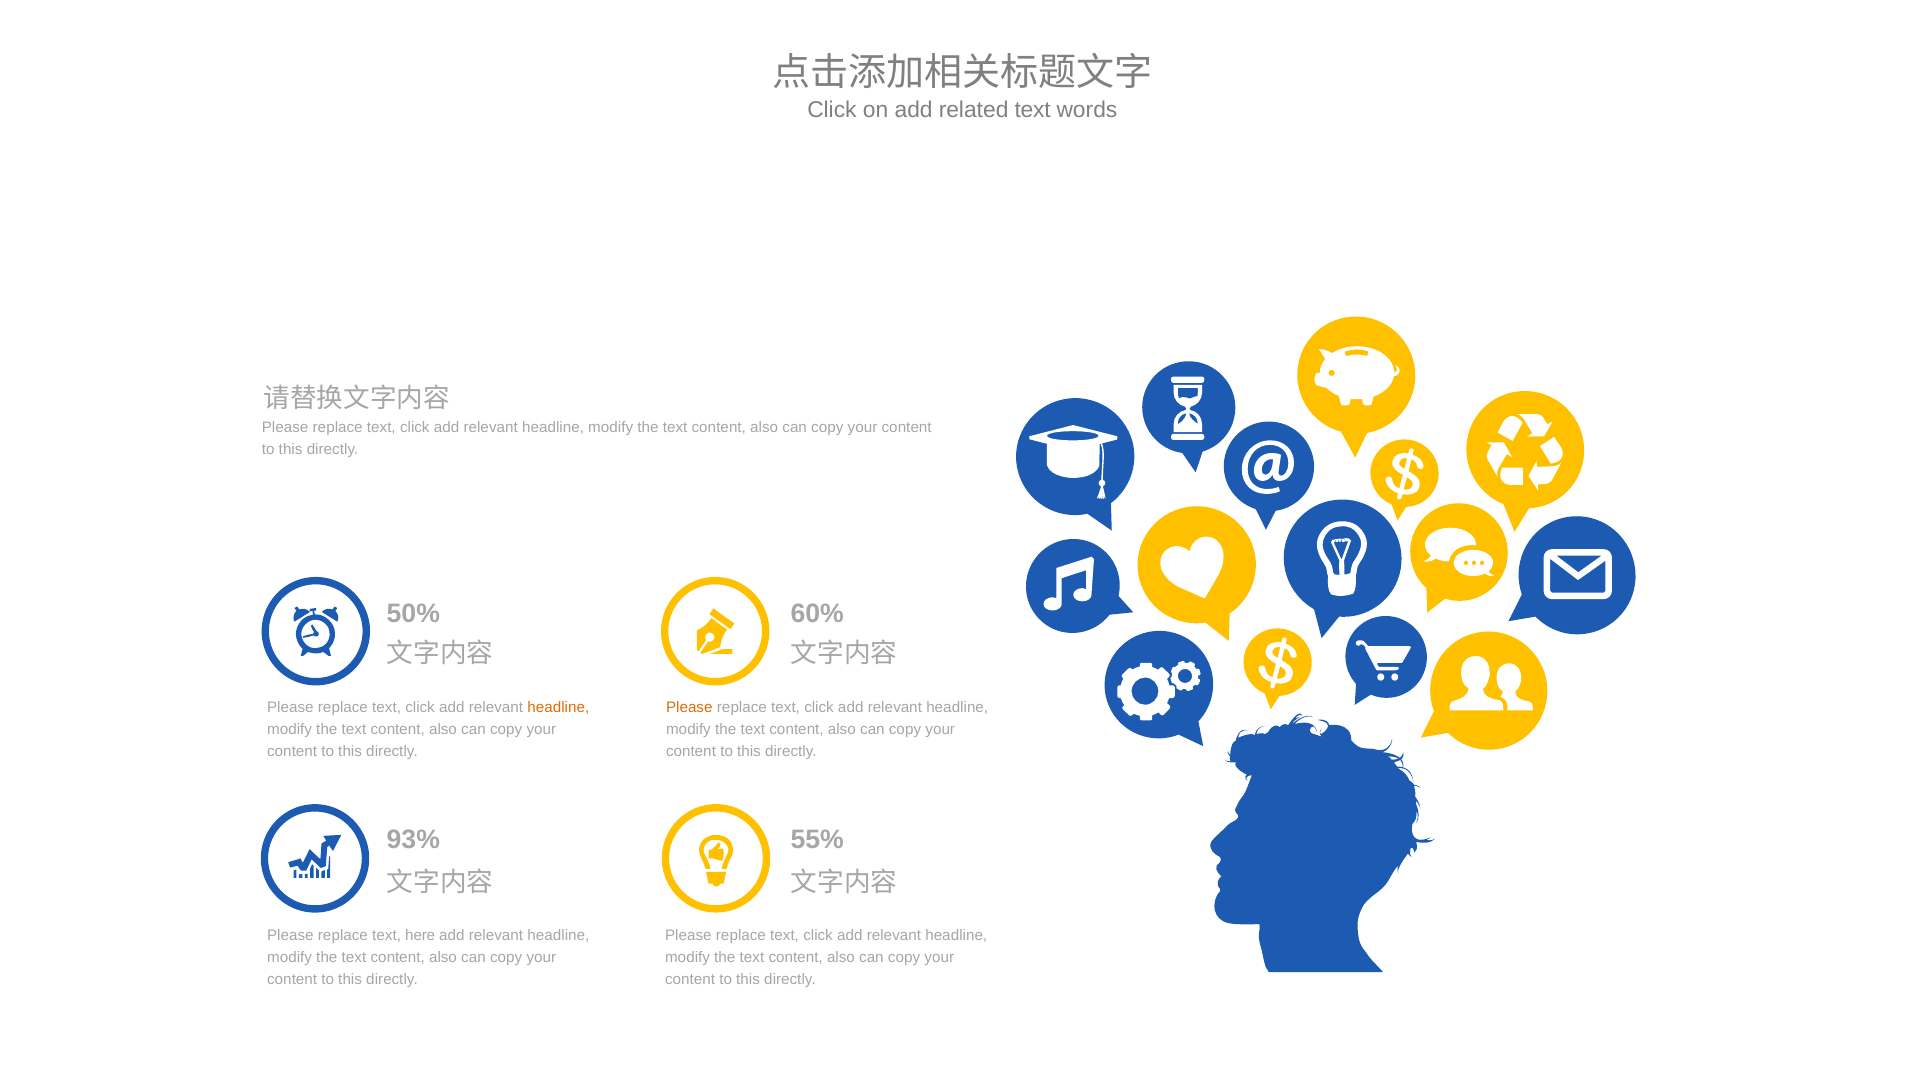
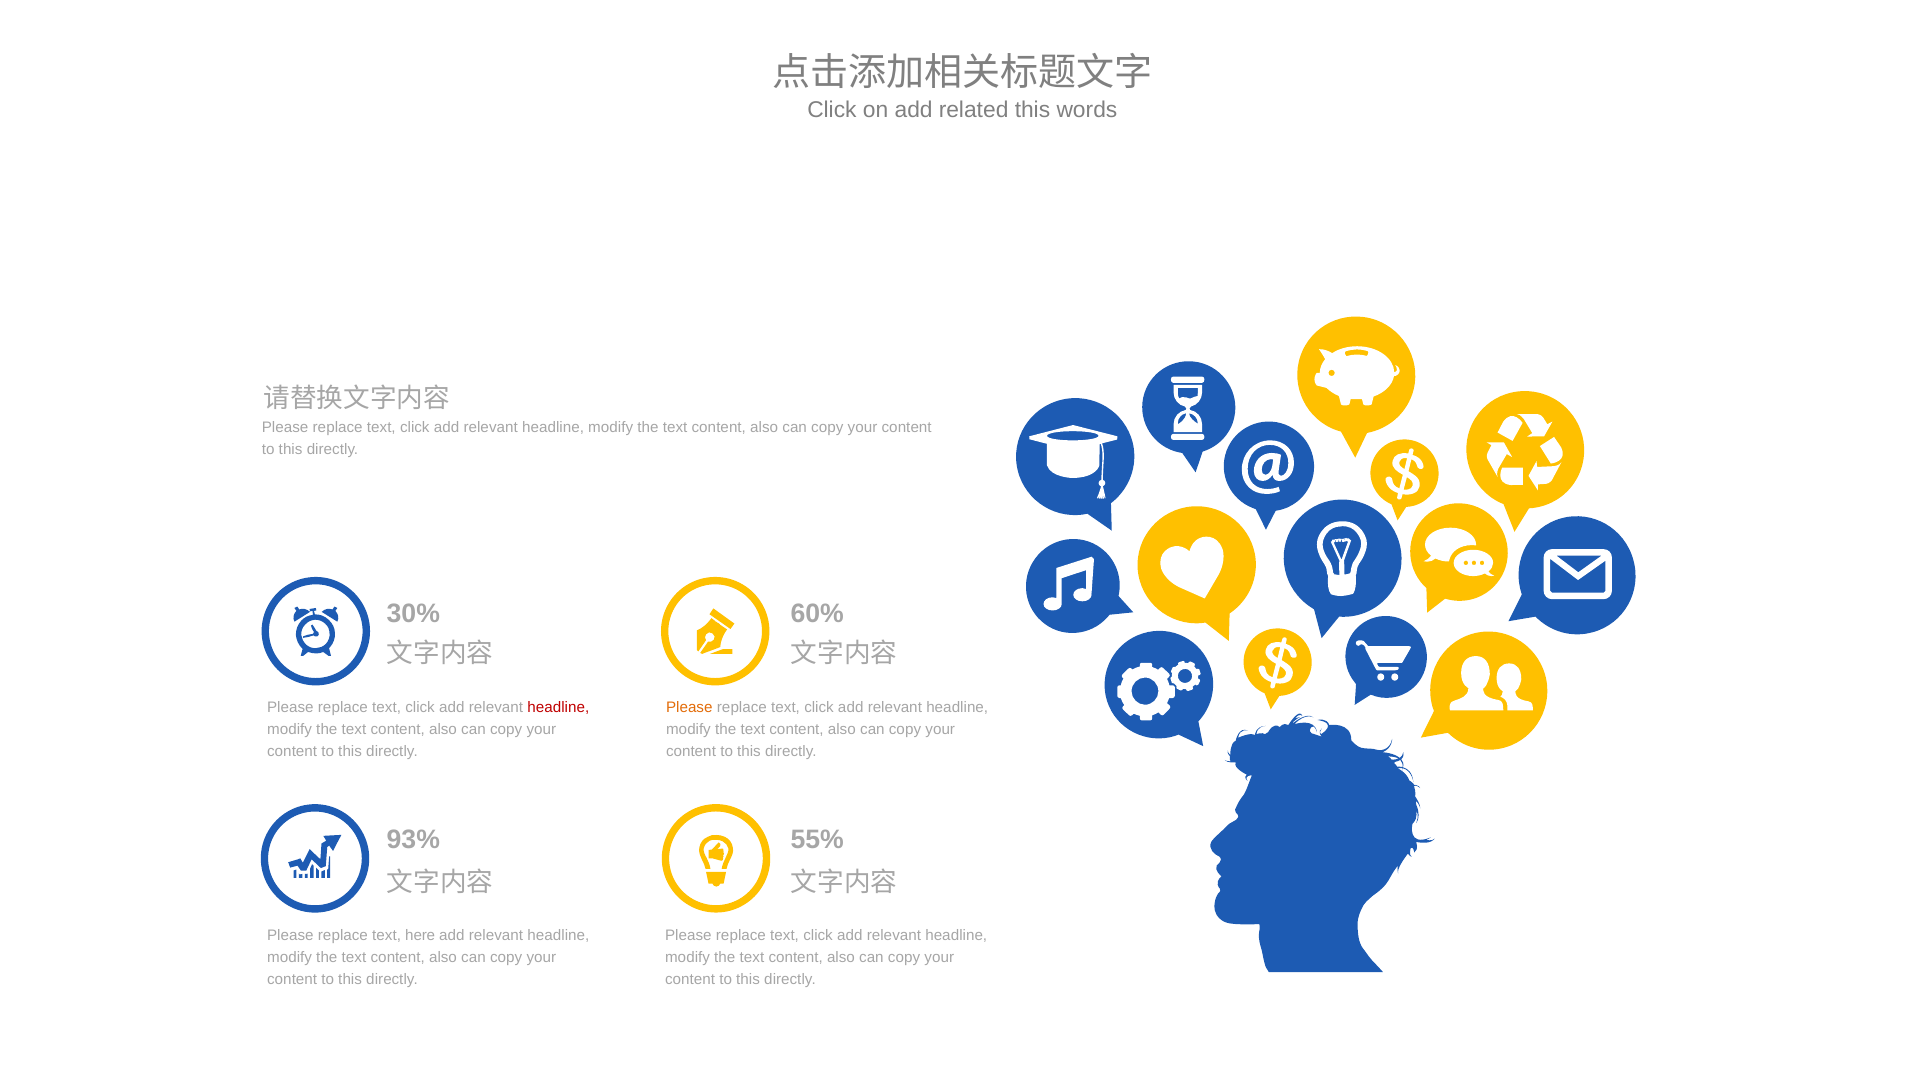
related text: text -> this
50%: 50% -> 30%
headline at (558, 707) colour: orange -> red
